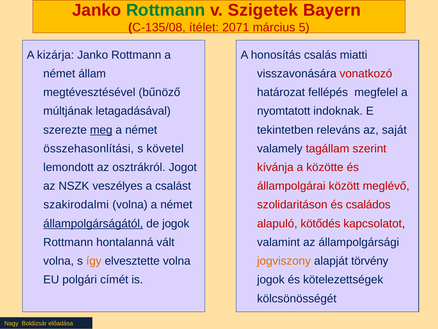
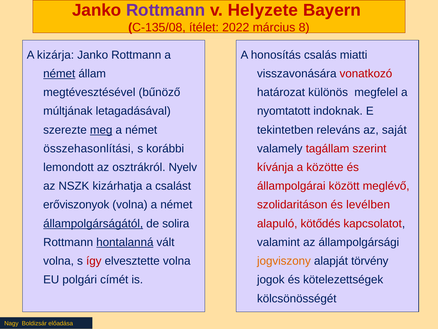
Rottmann at (166, 10) colour: green -> purple
Szigetek: Szigetek -> Helyzete
2071: 2071 -> 2022
5: 5 -> 8
német at (59, 74) underline: none -> present
fellépés: fellépés -> különös
követel: követel -> korábbi
Jogot: Jogot -> Nyelv
veszélyes: veszélyes -> kizárhatja
szakirodalmi: szakirodalmi -> erőviszonyok
családos: családos -> levélben
de jogok: jogok -> solira
hontalanná underline: none -> present
így colour: orange -> red
